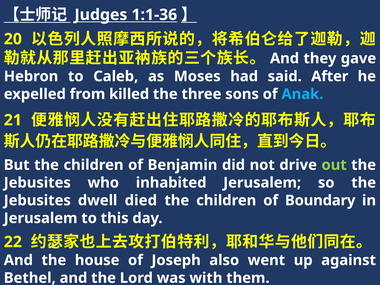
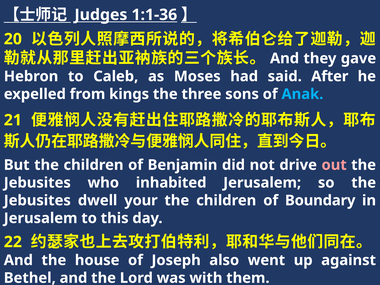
killed: killed -> kings
out colour: light green -> pink
died: died -> your
